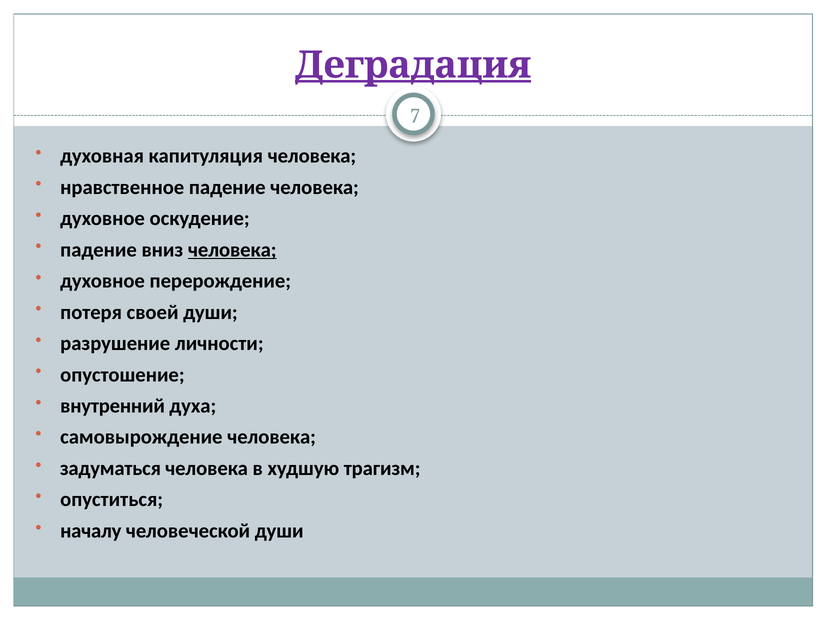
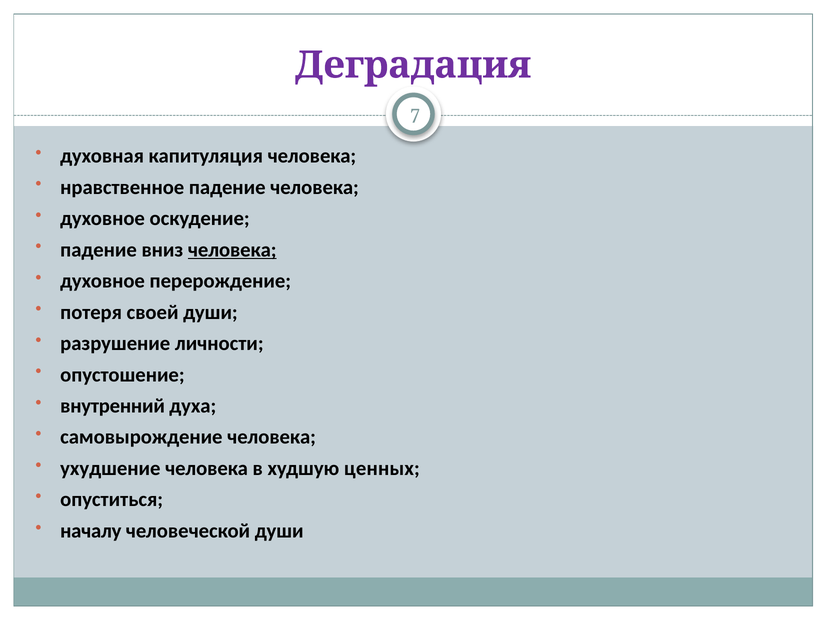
Деградация underline: present -> none
задуматься: задуматься -> ухудшение
трагизм: трагизм -> ценных
